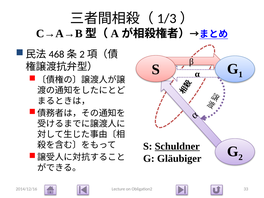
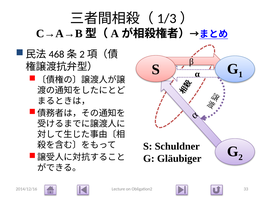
Schuldner underline: present -> none
